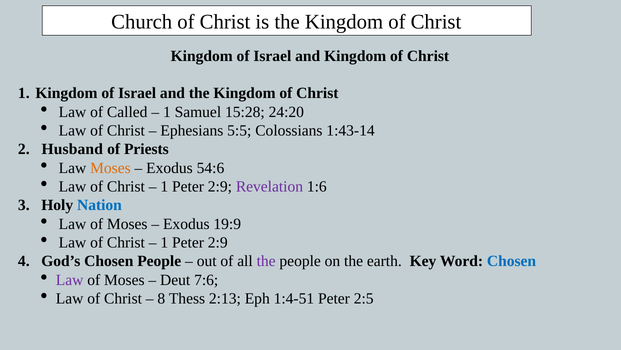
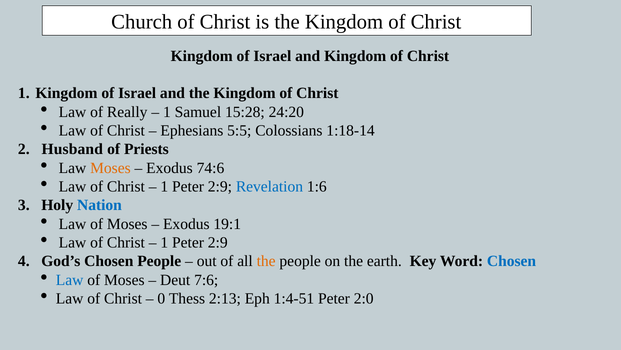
Called: Called -> Really
1:43-14: 1:43-14 -> 1:18-14
54:6: 54:6 -> 74:6
Revelation colour: purple -> blue
19:9: 19:9 -> 19:1
the at (266, 261) colour: purple -> orange
Law at (70, 279) colour: purple -> blue
8: 8 -> 0
2:5: 2:5 -> 2:0
